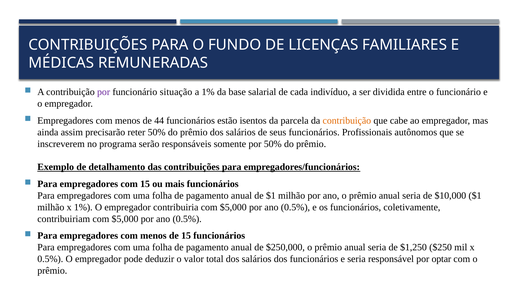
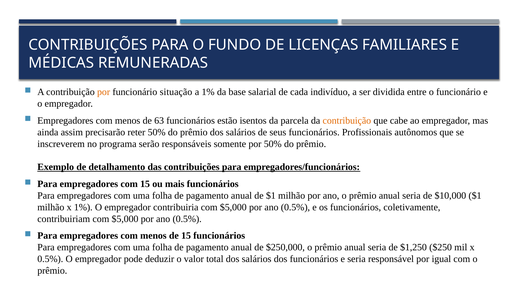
por at (104, 92) colour: purple -> orange
44: 44 -> 63
optar: optar -> igual
